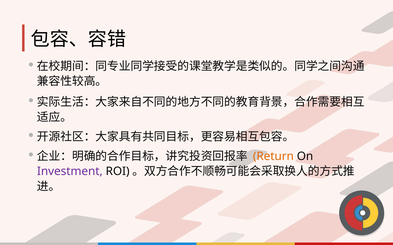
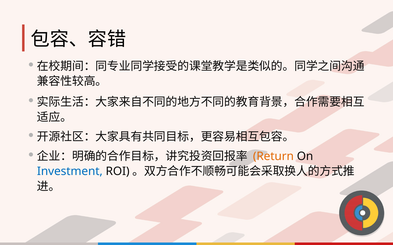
Investment colour: purple -> blue
